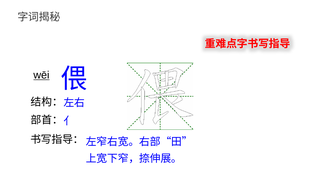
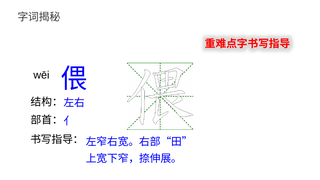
wēi underline: present -> none
